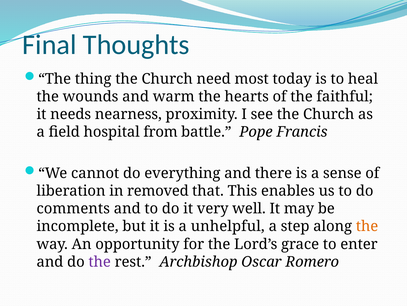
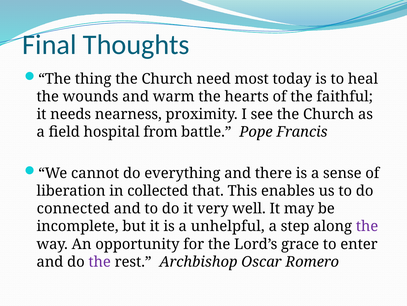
removed: removed -> collected
comments: comments -> connected
the at (367, 226) colour: orange -> purple
